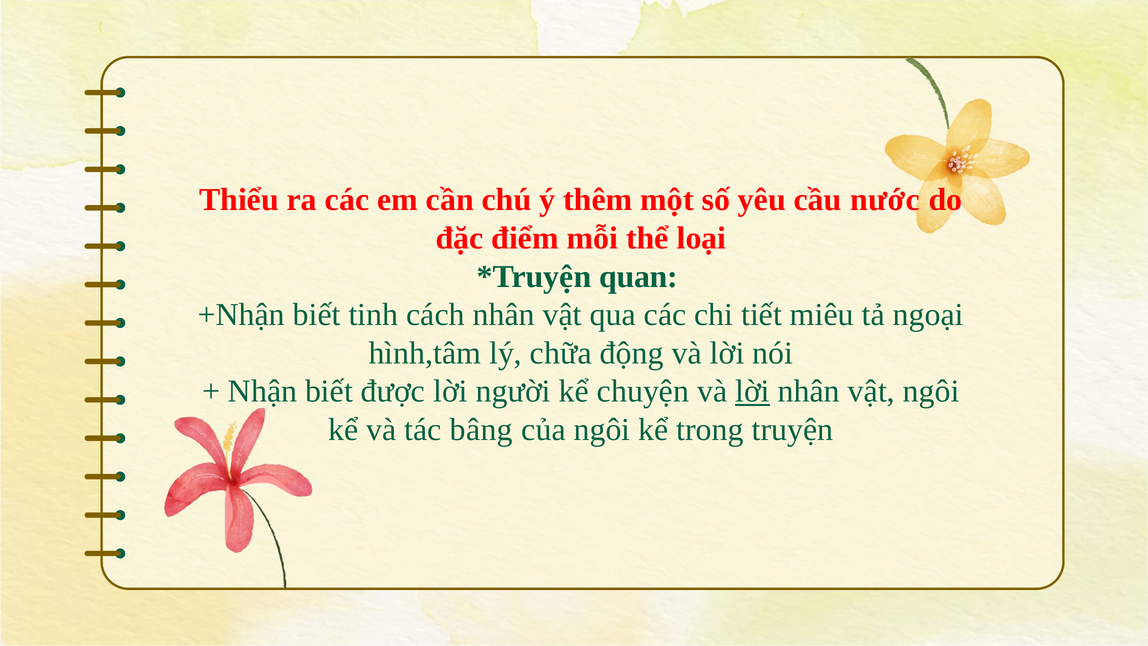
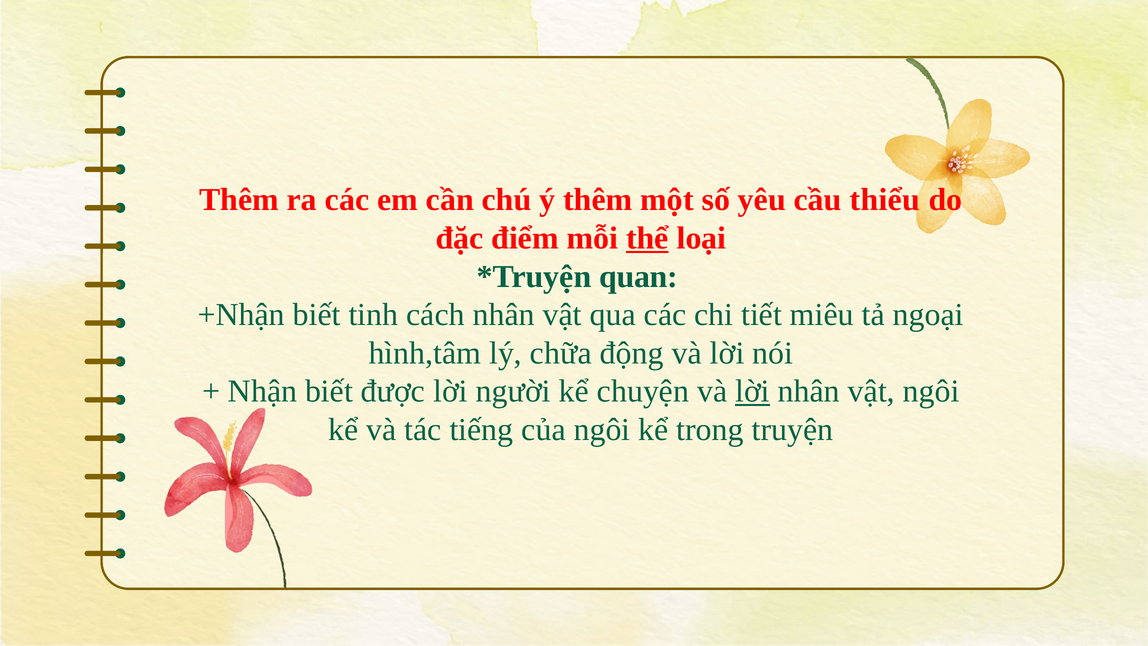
Thiểu at (239, 200): Thiểu -> Thêm
nước: nước -> thiểu
thể underline: none -> present
bâng: bâng -> tiếng
